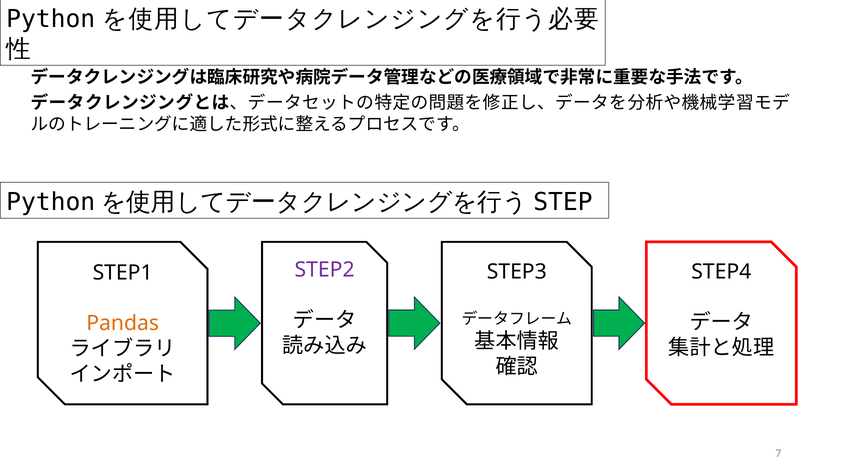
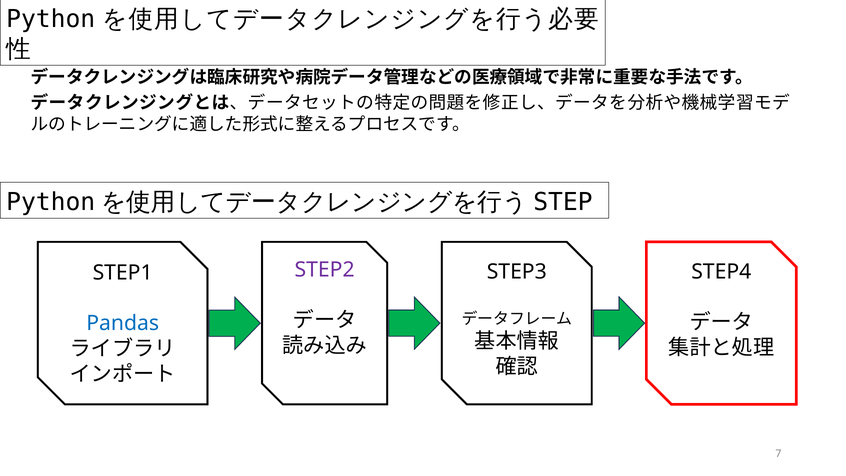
Pandas colour: orange -> blue
